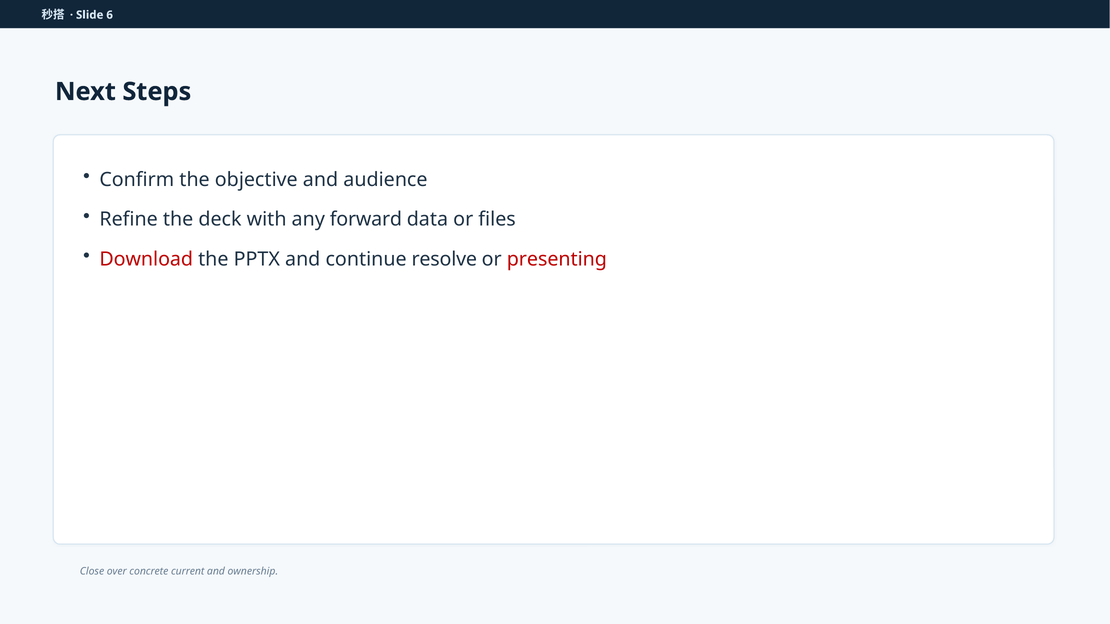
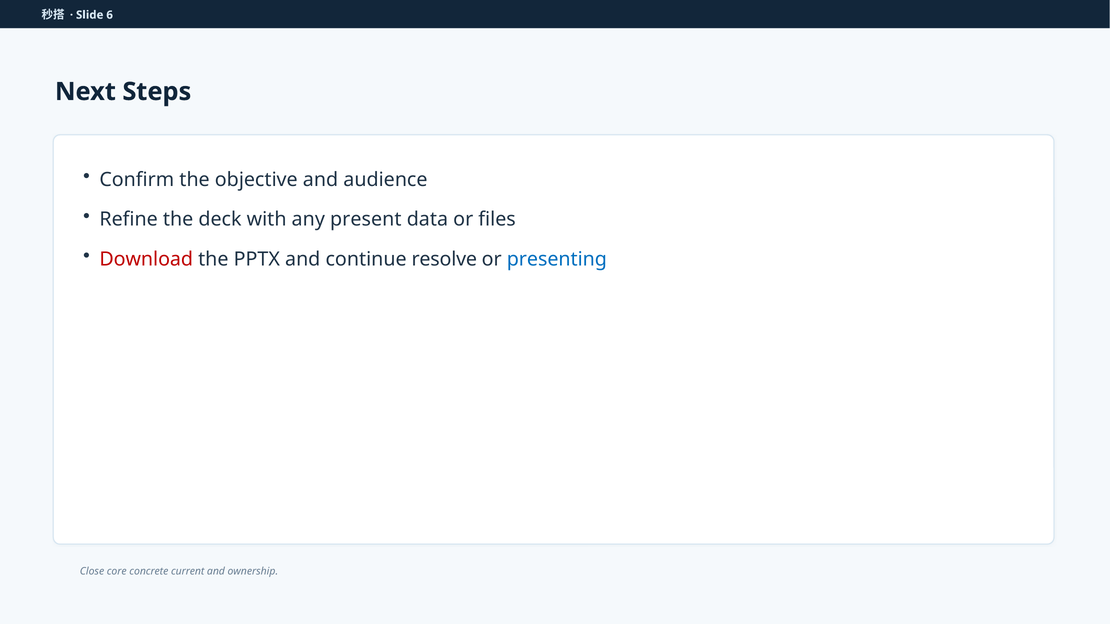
forward: forward -> present
presenting colour: red -> blue
over: over -> core
